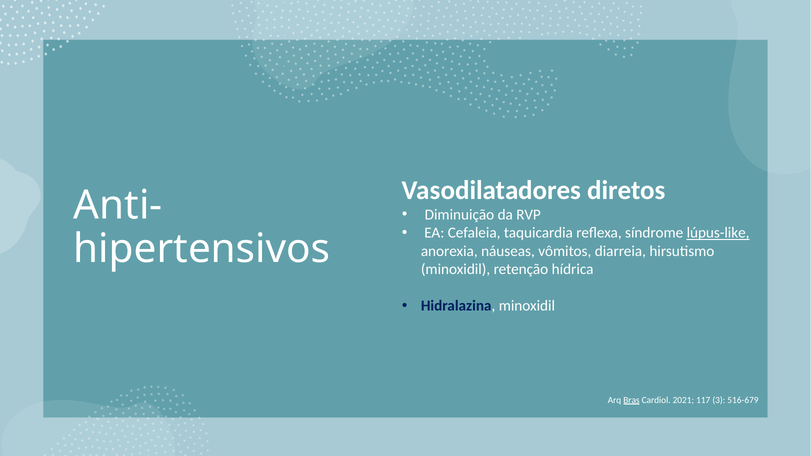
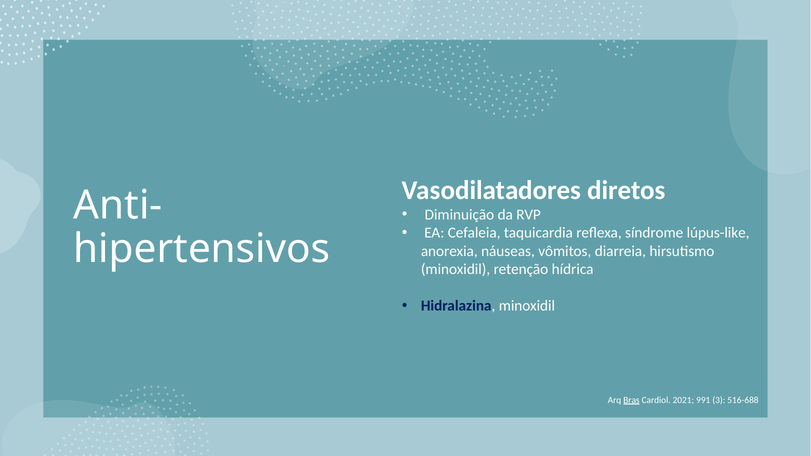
lúpus-like underline: present -> none
117: 117 -> 991
516-679: 516-679 -> 516-688
